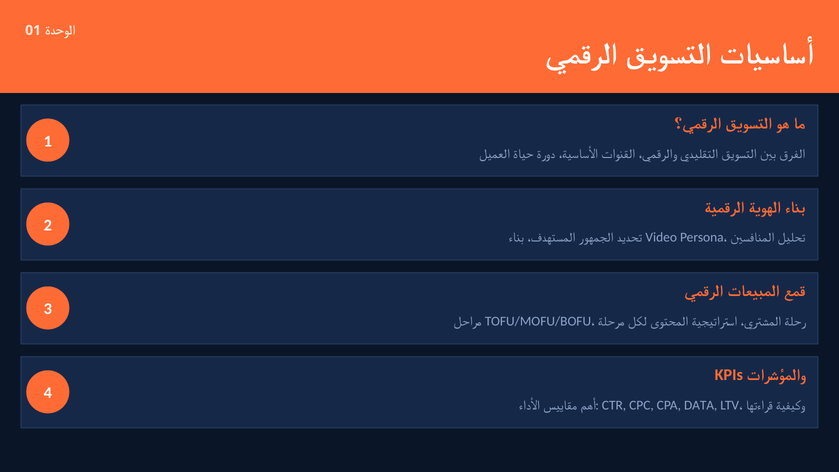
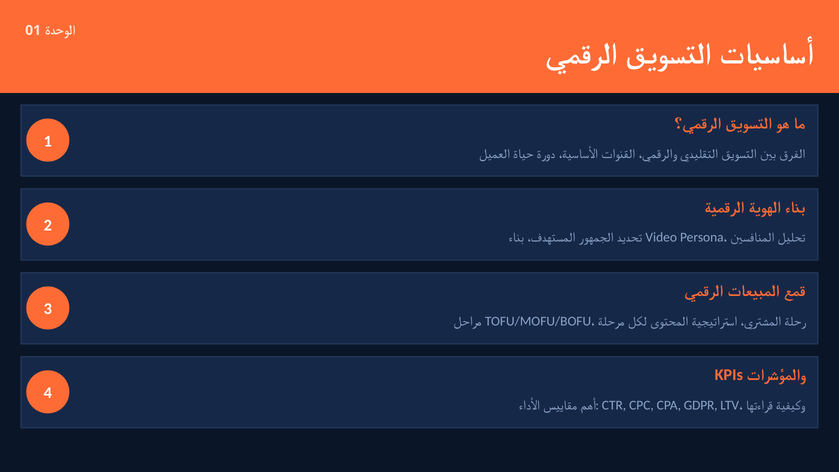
DATA: DATA -> GDPR
